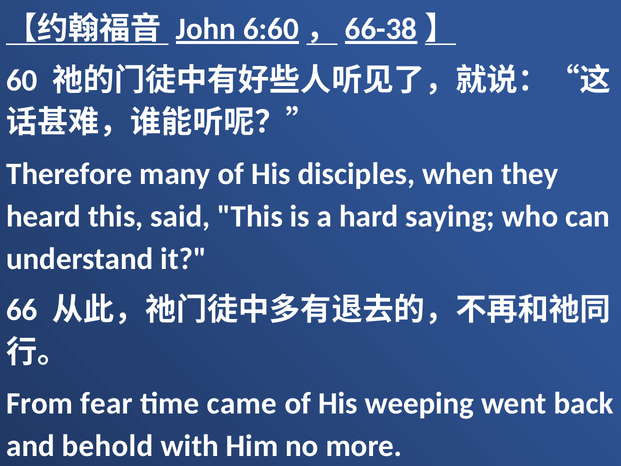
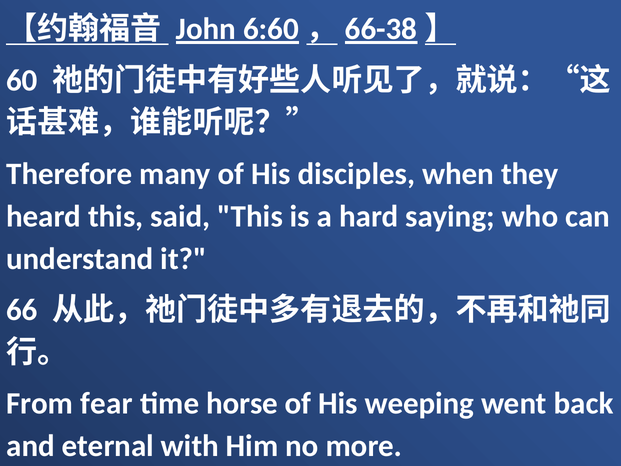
came: came -> horse
behold: behold -> eternal
